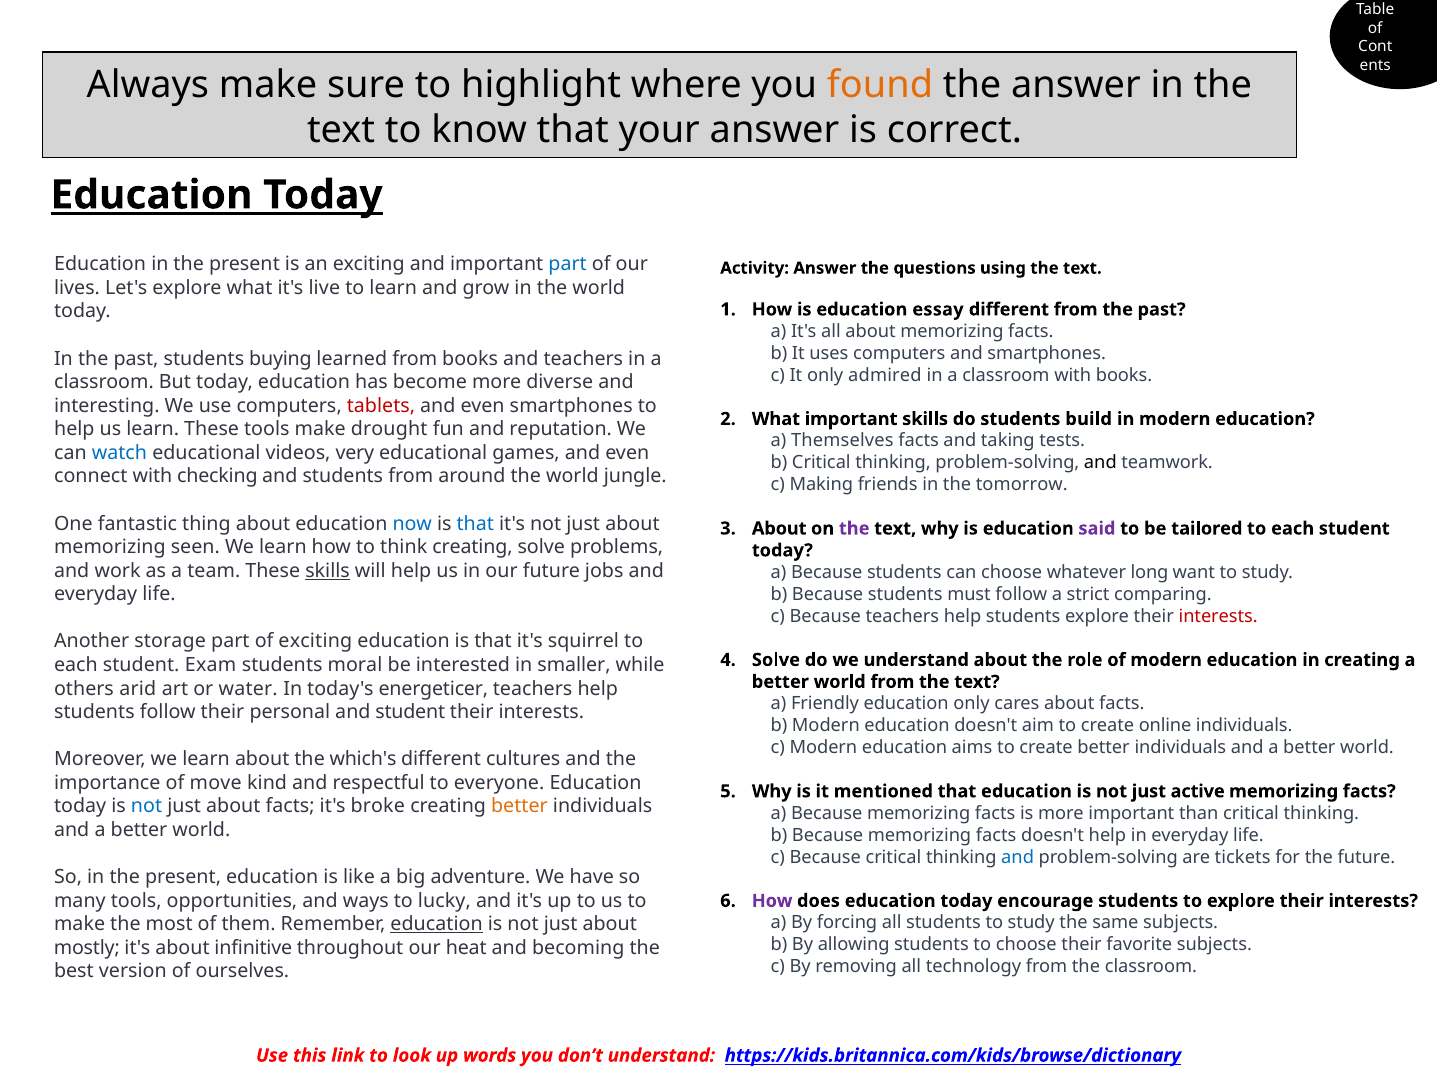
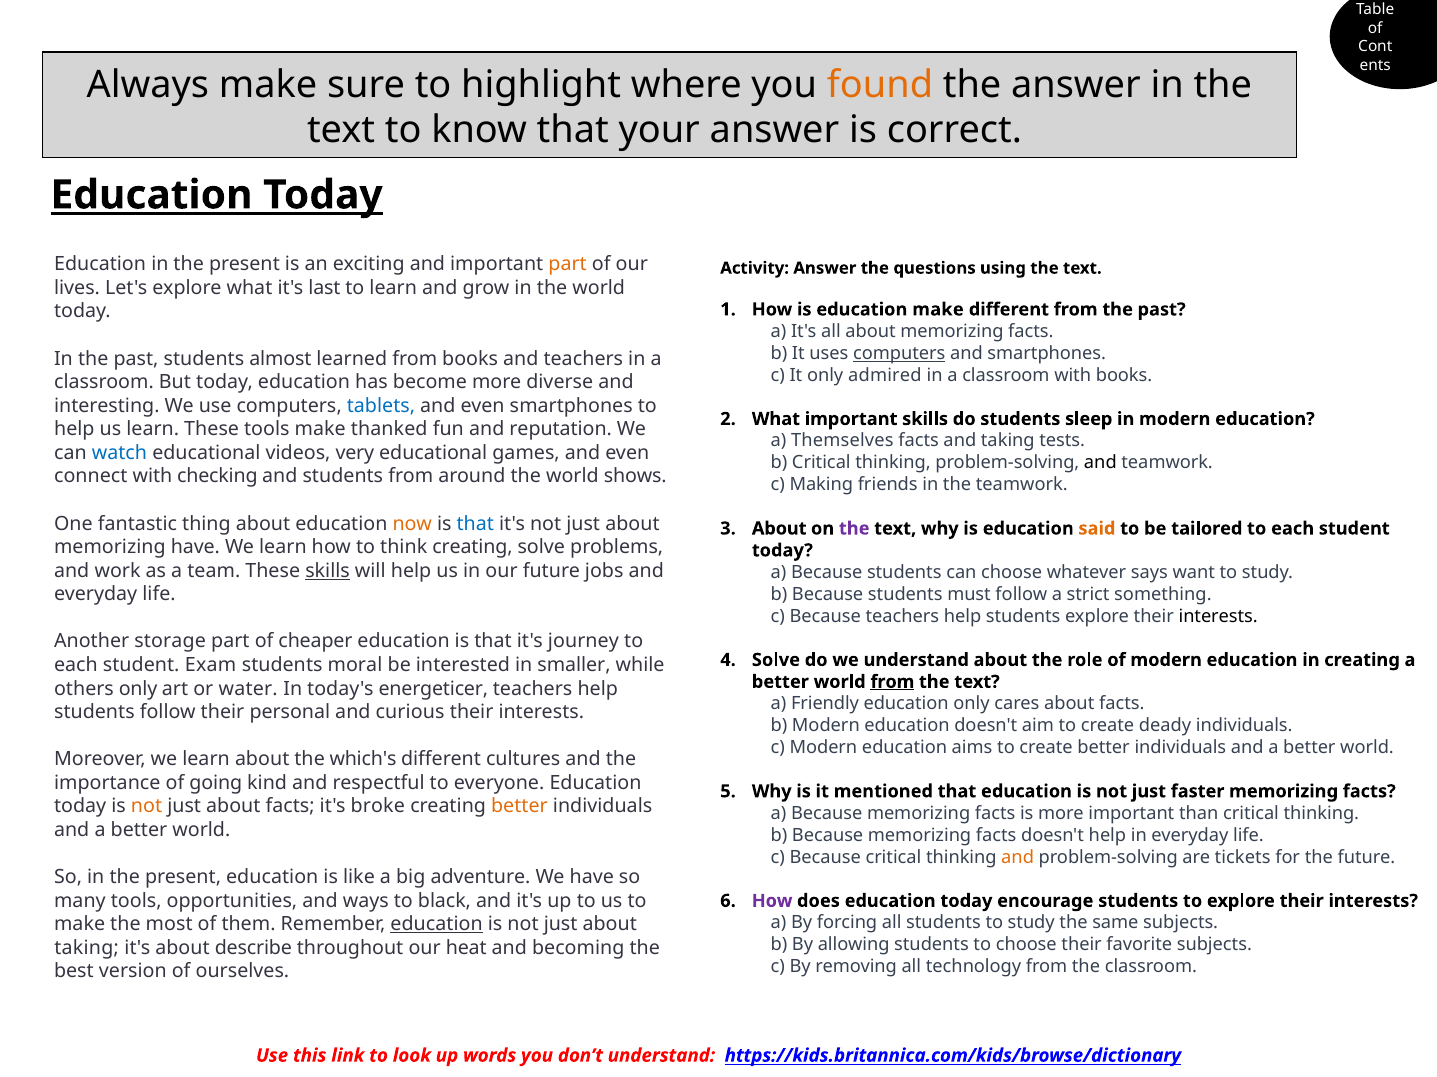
part at (568, 264) colour: blue -> orange
live: live -> last
education essay: essay -> make
computers at (899, 354) underline: none -> present
buying: buying -> almost
tablets colour: red -> blue
build: build -> sleep
drought: drought -> thanked
jungle: jungle -> shows
the tomorrow: tomorrow -> teamwork
now colour: blue -> orange
said colour: purple -> orange
memorizing seen: seen -> have
long: long -> says
comparing: comparing -> something
interests at (1218, 617) colour: red -> black
of exciting: exciting -> cheaper
squirrel: squirrel -> journey
from at (892, 682) underline: none -> present
others arid: arid -> only
and student: student -> curious
online: online -> deady
move: move -> going
active: active -> faster
not at (147, 807) colour: blue -> orange
and at (1018, 858) colour: blue -> orange
lucky: lucky -> black
mostly at (87, 949): mostly -> taking
infinitive: infinitive -> describe
